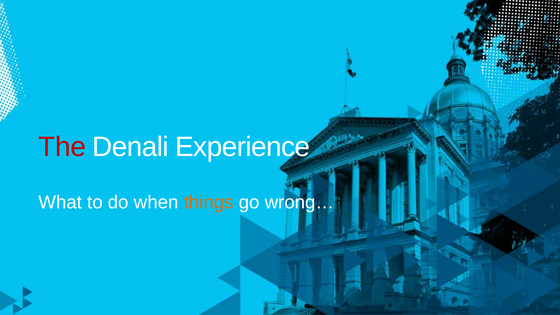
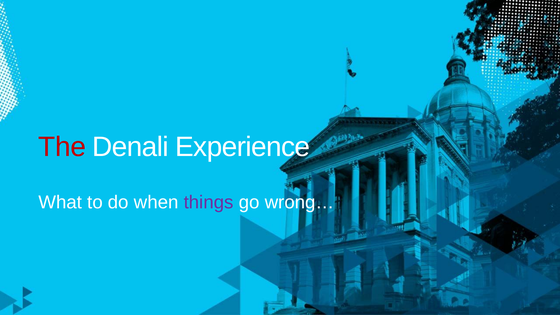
things colour: orange -> purple
